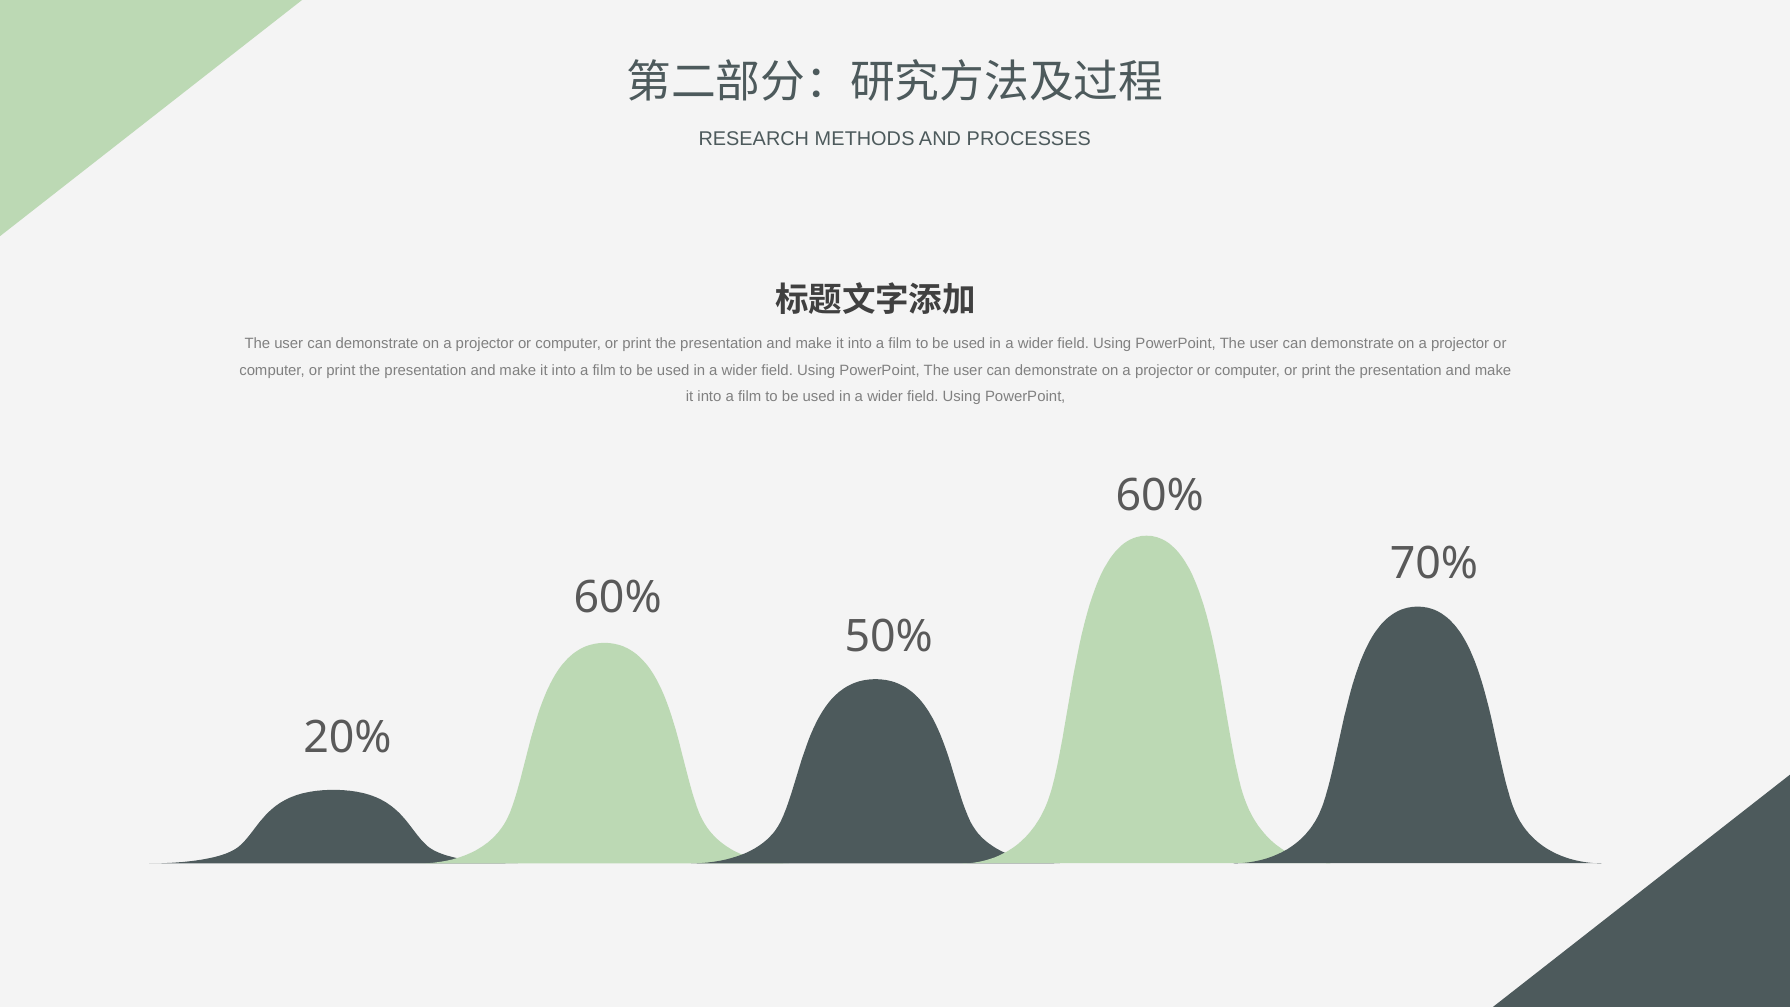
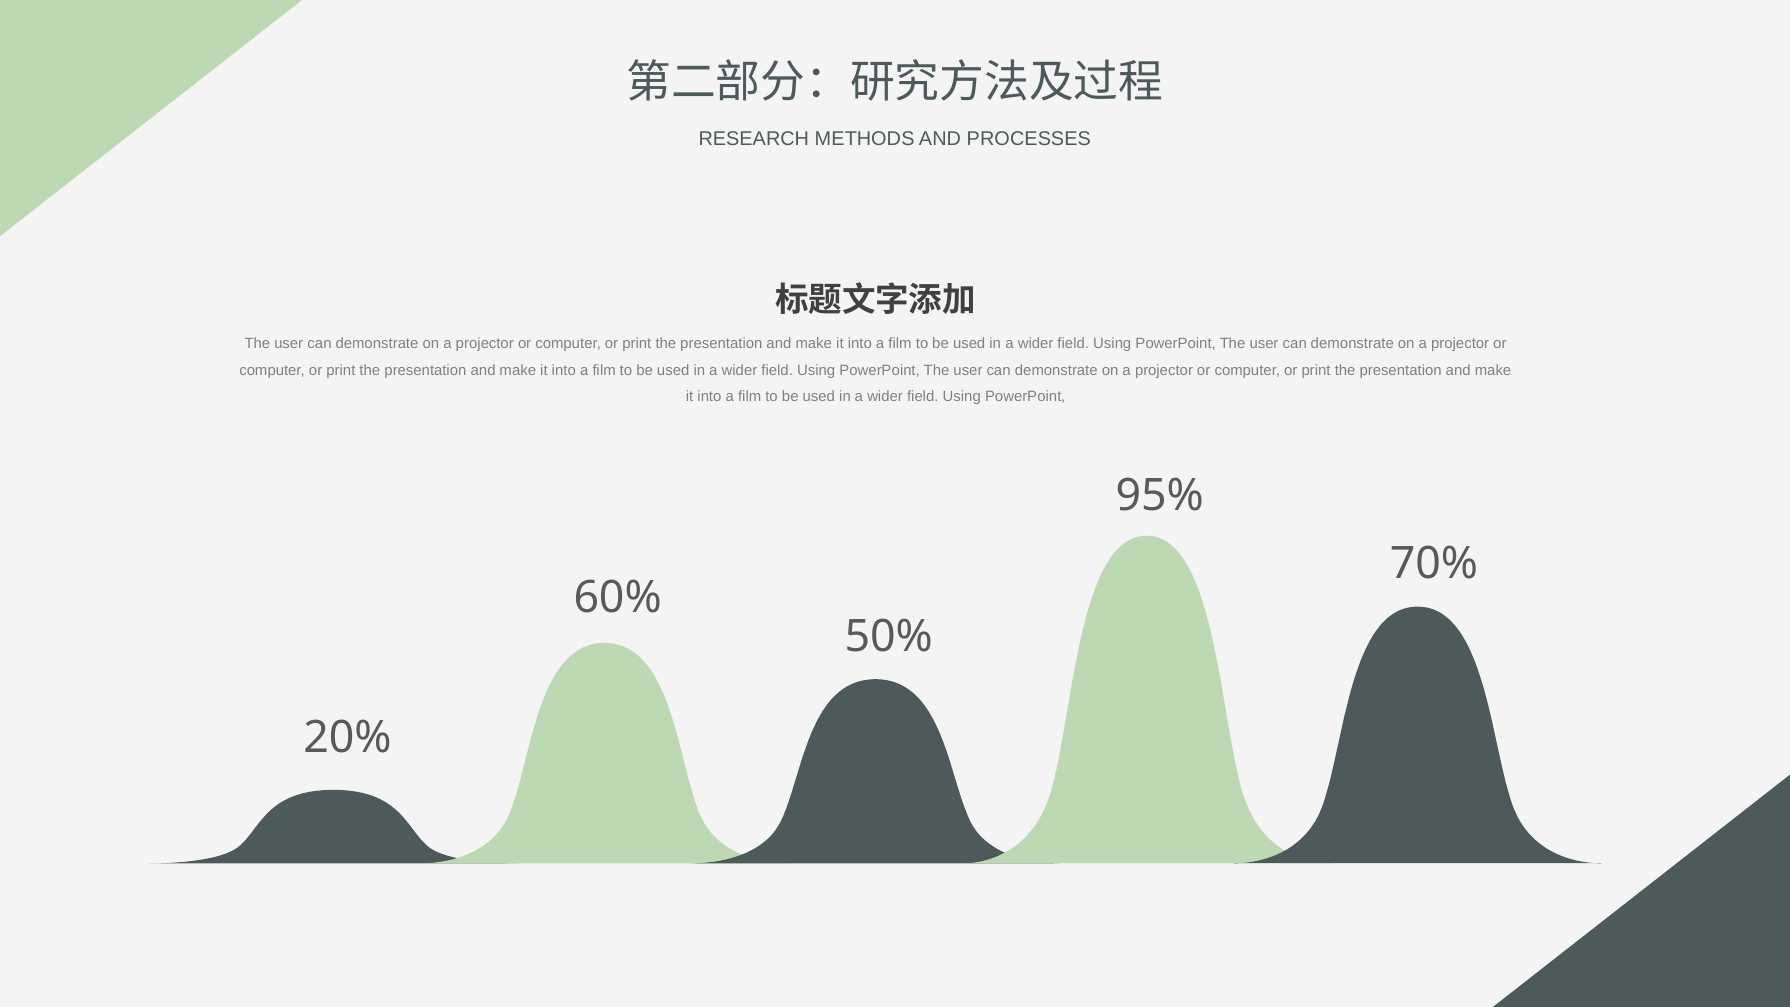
60% at (1160, 496): 60% -> 95%
